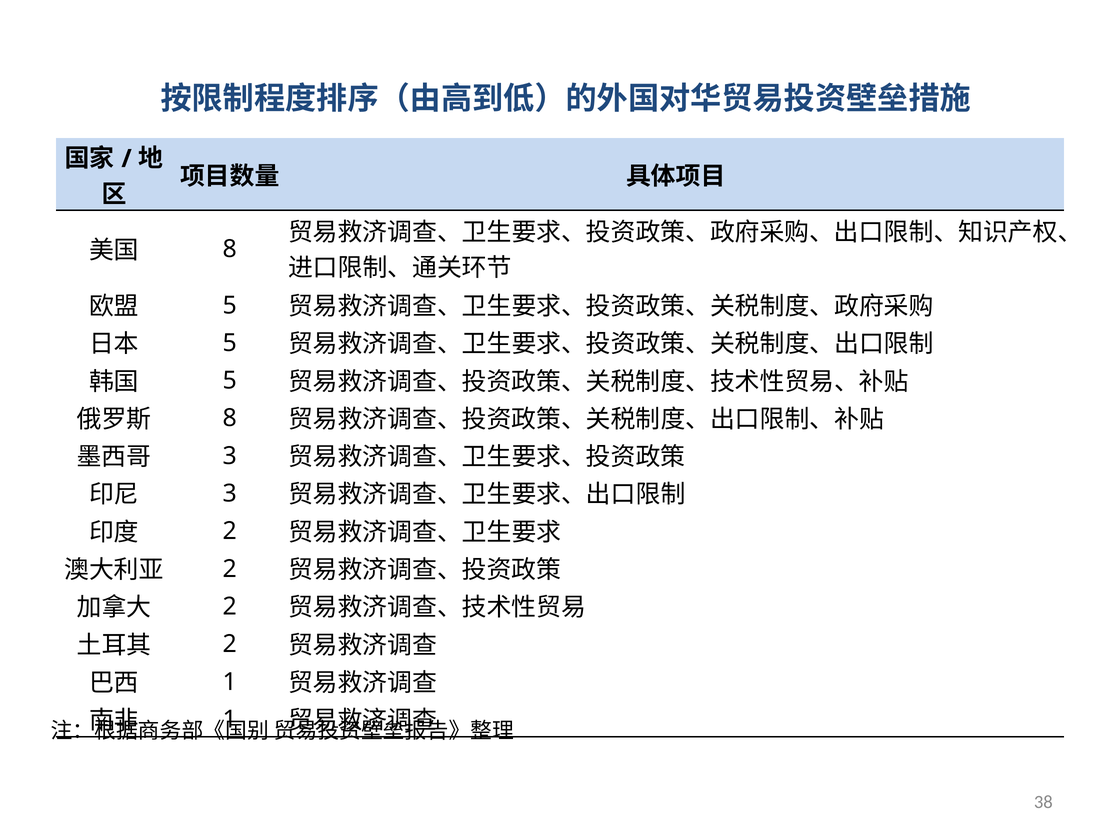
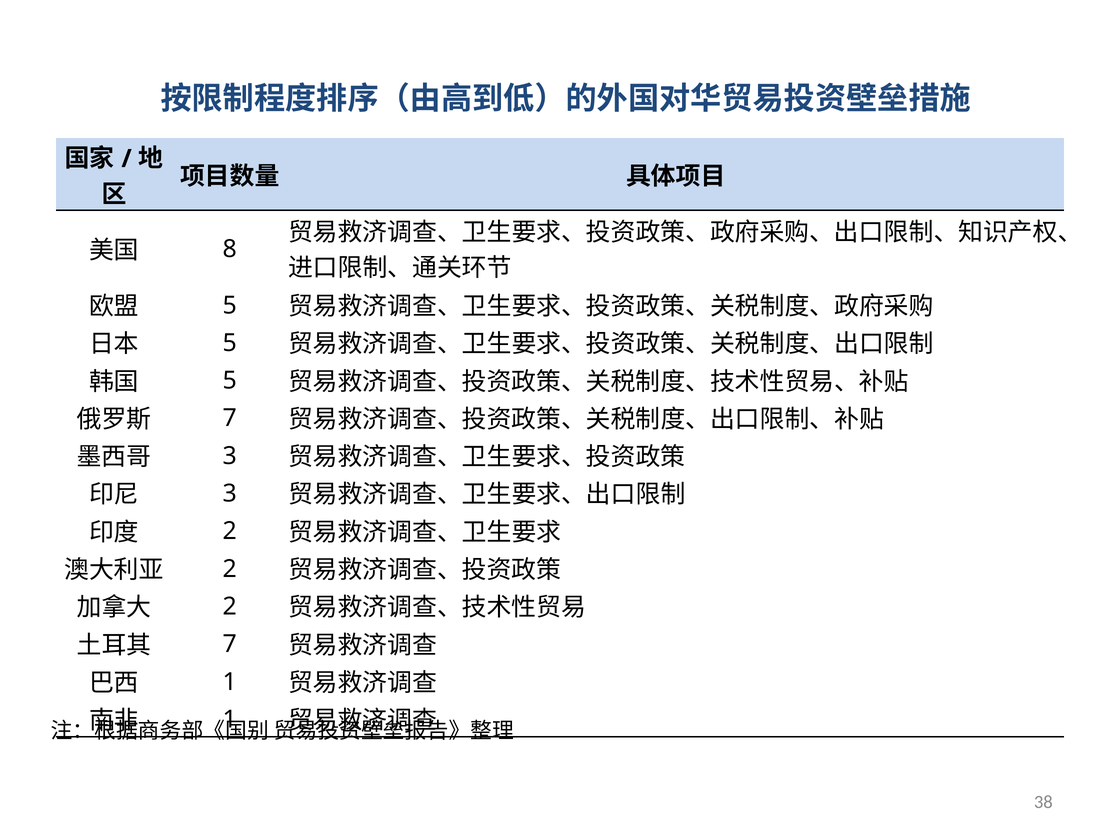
8 at (230, 418): 8 -> 7
2 at (230, 644): 2 -> 7
